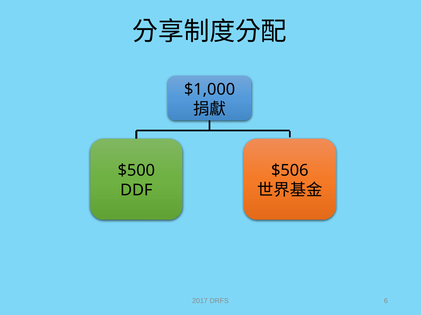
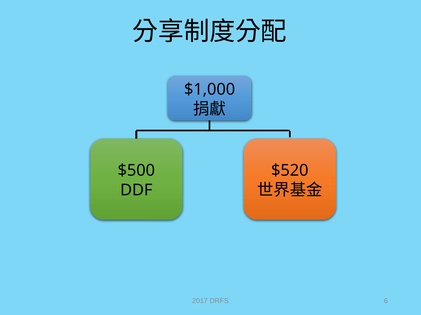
$506: $506 -> $520
